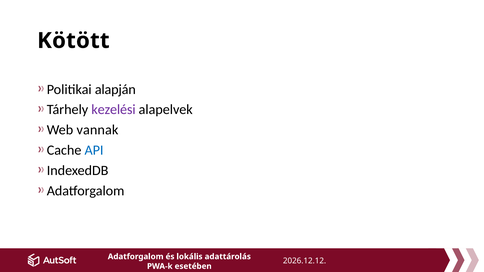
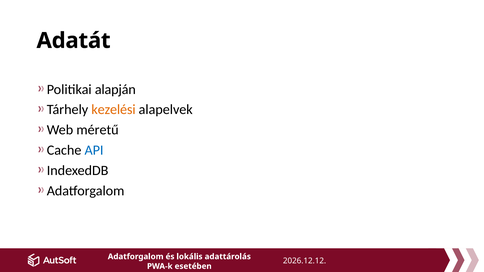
Kötött: Kötött -> Adatát
kezelési colour: purple -> orange
vannak: vannak -> méretű
